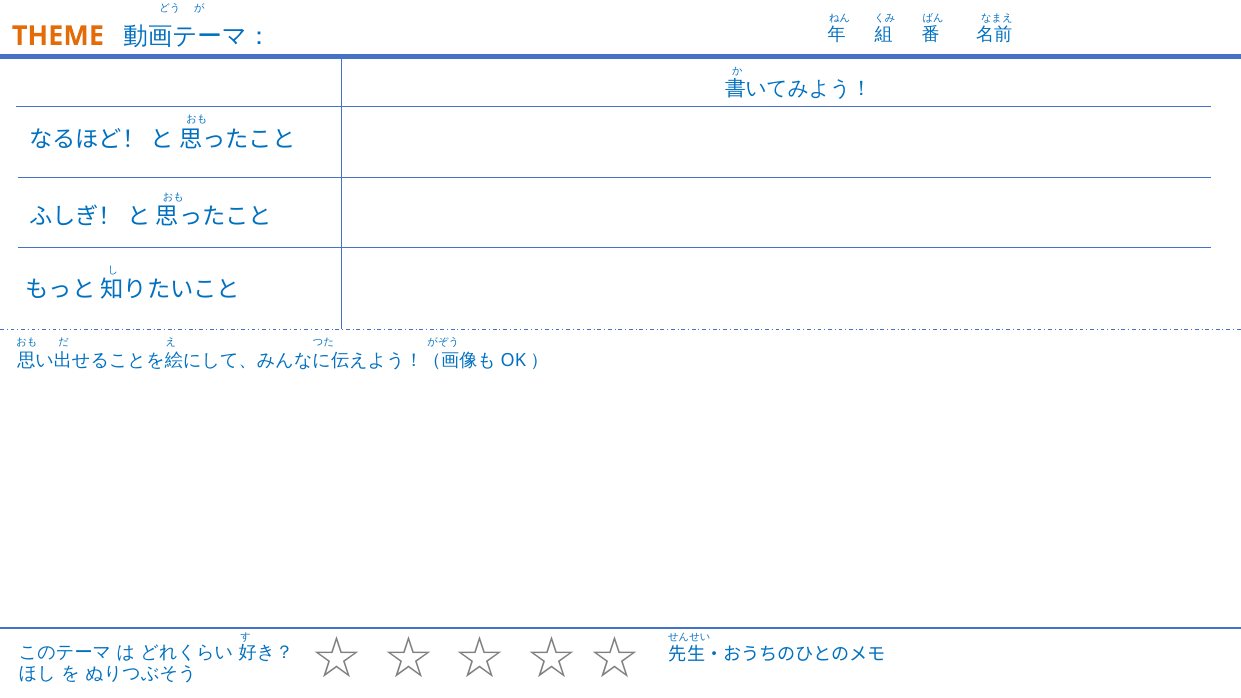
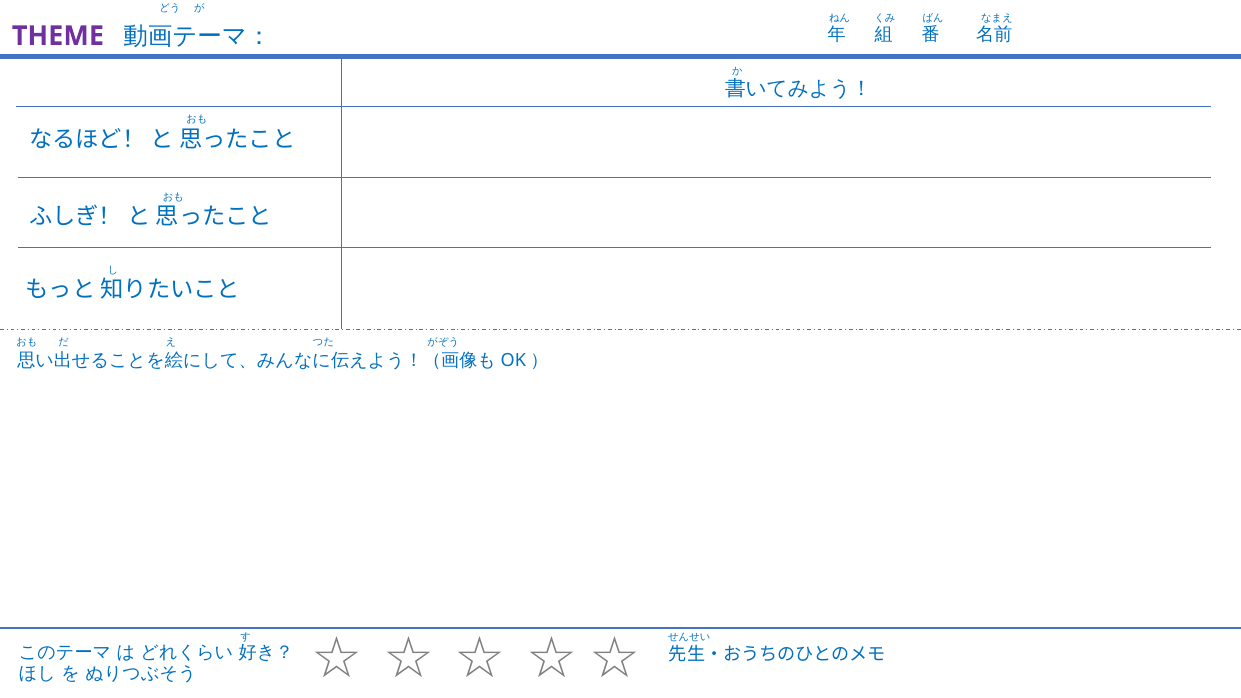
THEME colour: orange -> purple
